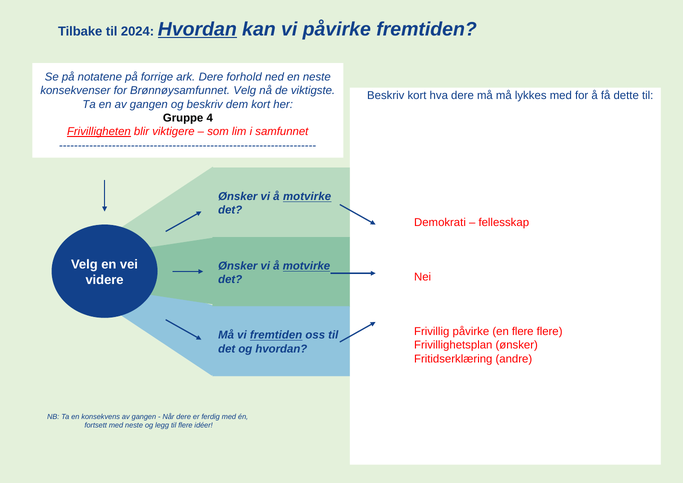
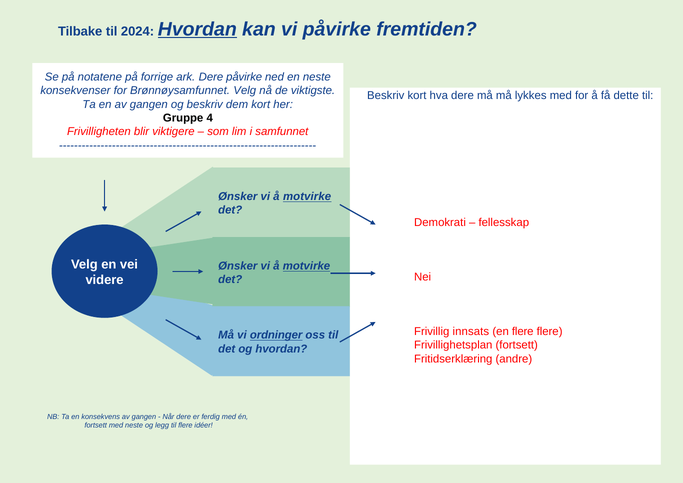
Dere forhold: forhold -> påvirke
Frivilligheten underline: present -> none
Frivillig påvirke: påvirke -> innsats
vi fremtiden: fremtiden -> ordninger
Frivillighetsplan ønsker: ønsker -> fortsett
